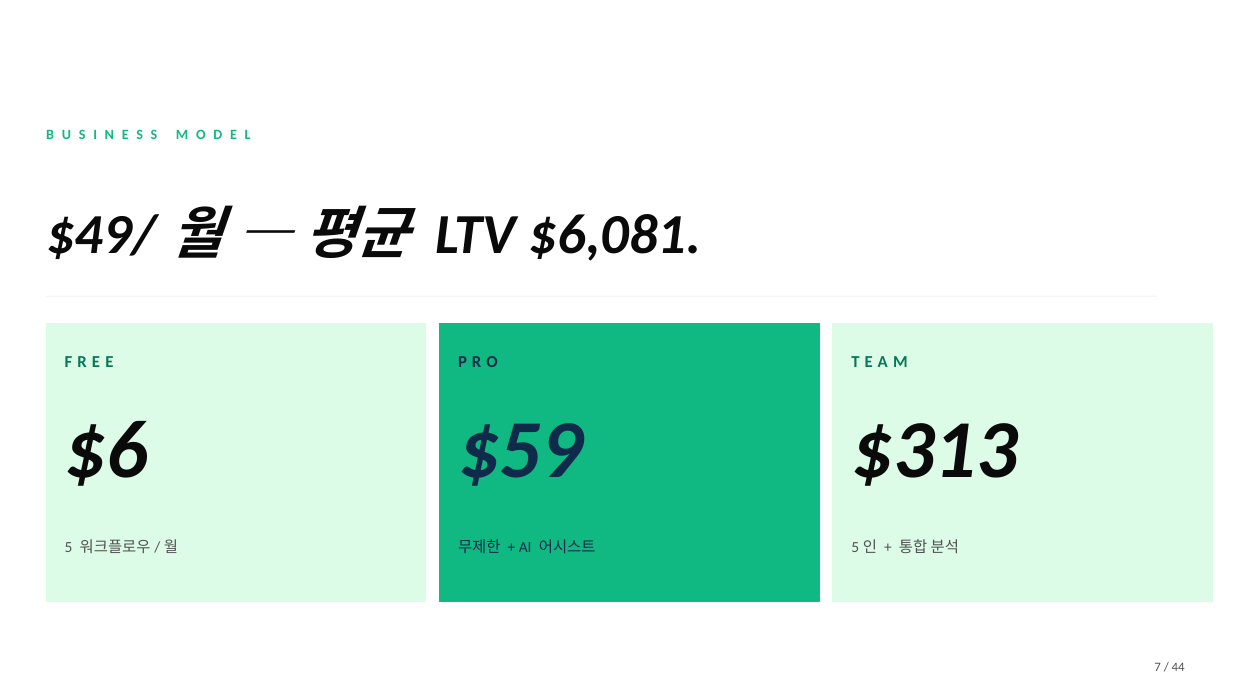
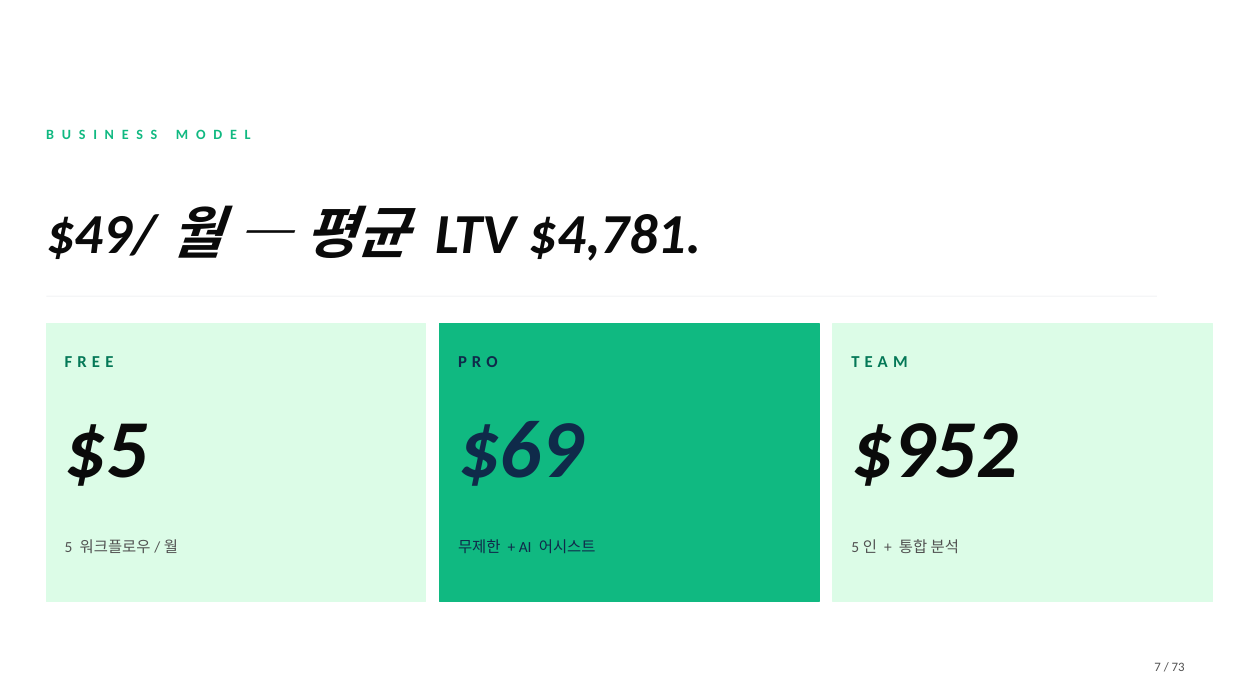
$6,081: $6,081 -> $4,781
$6: $6 -> $5
$59: $59 -> $69
$313: $313 -> $952
44: 44 -> 73
